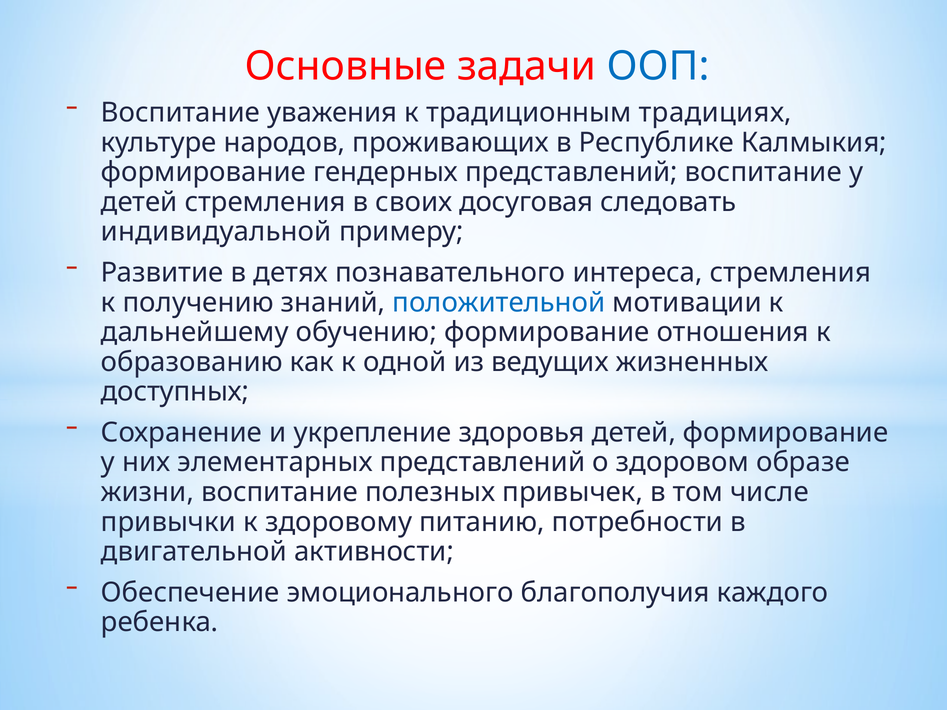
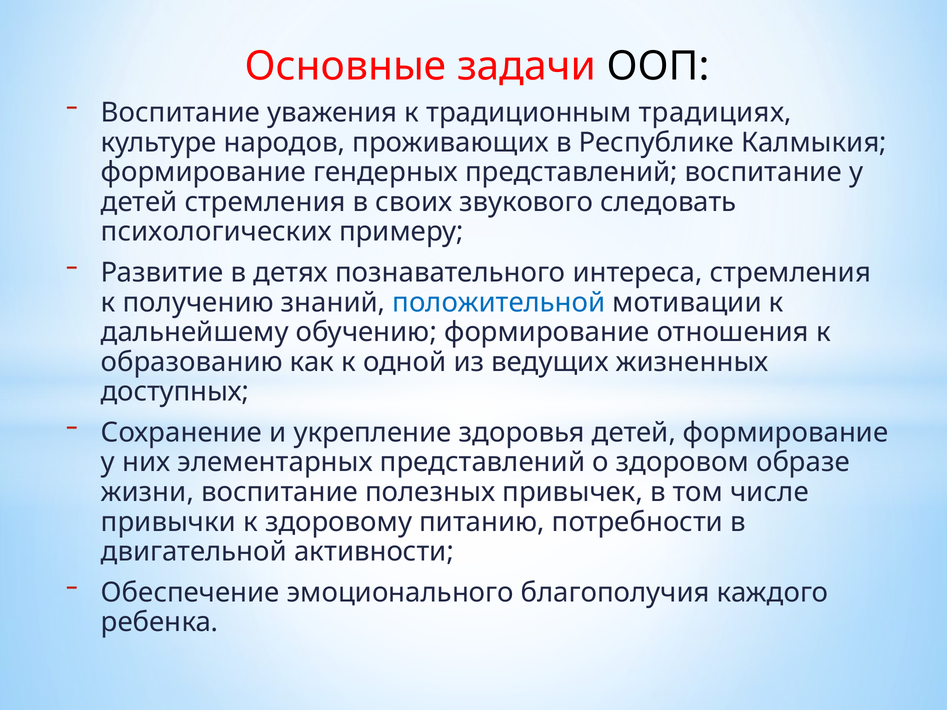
ООП colour: blue -> black
досуговая: досуговая -> звукового
индивидуальной: индивидуальной -> психологических
